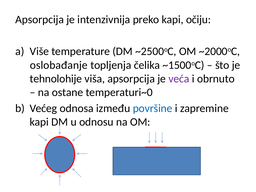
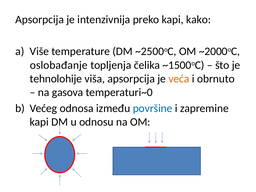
očiju: očiju -> kako
veća colour: purple -> orange
ostane: ostane -> gasova
